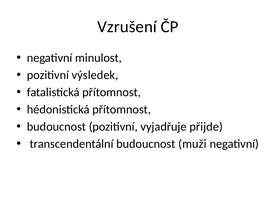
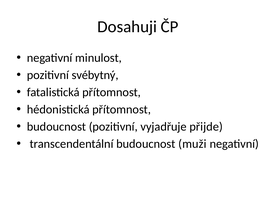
Vzrušení: Vzrušení -> Dosahuji
výsledek: výsledek -> svébytný
